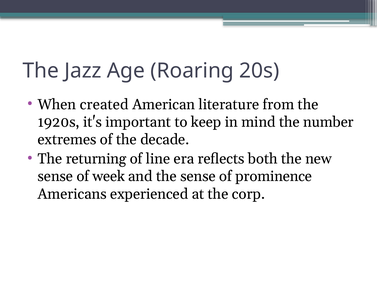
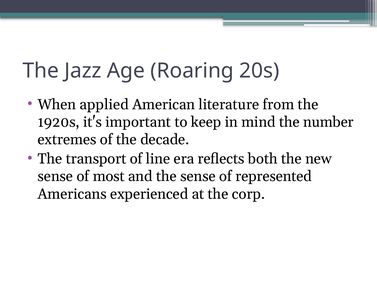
created: created -> applied
returning: returning -> transport
week: week -> most
prominence: prominence -> represented
